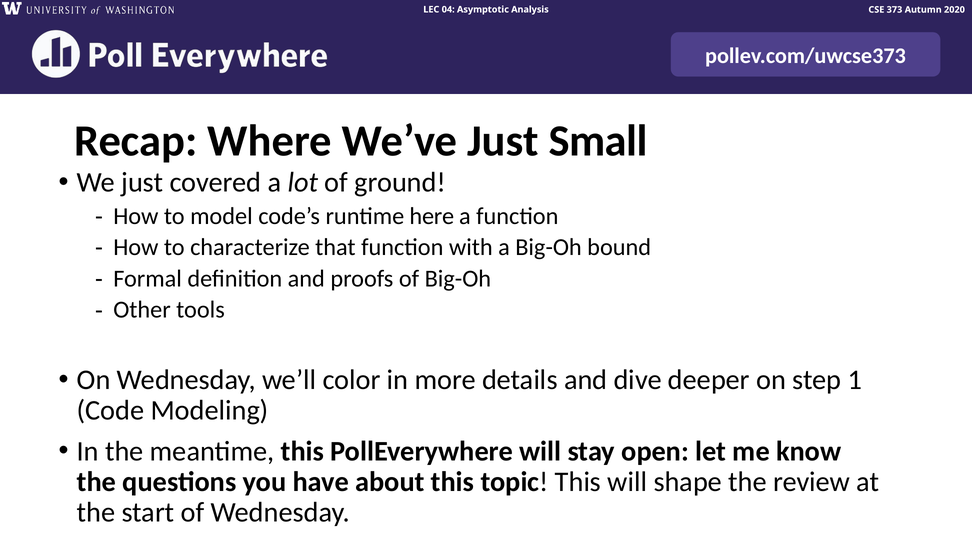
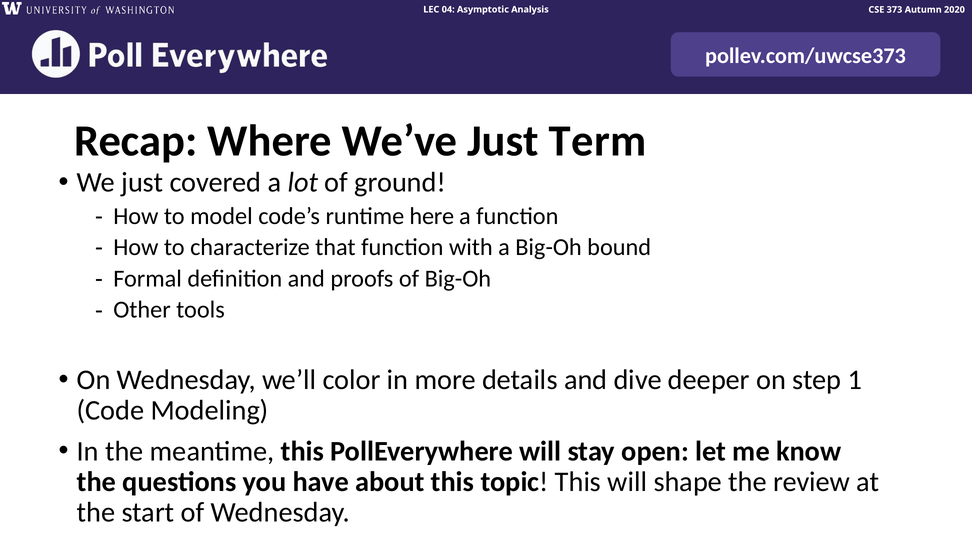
Small: Small -> Term
